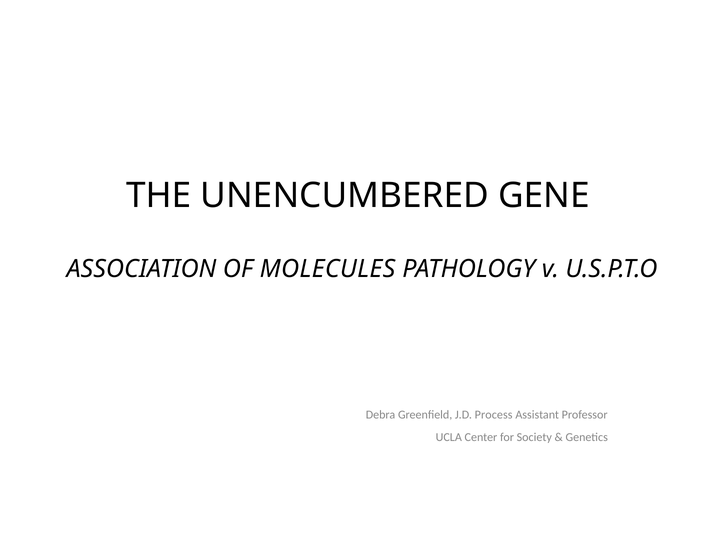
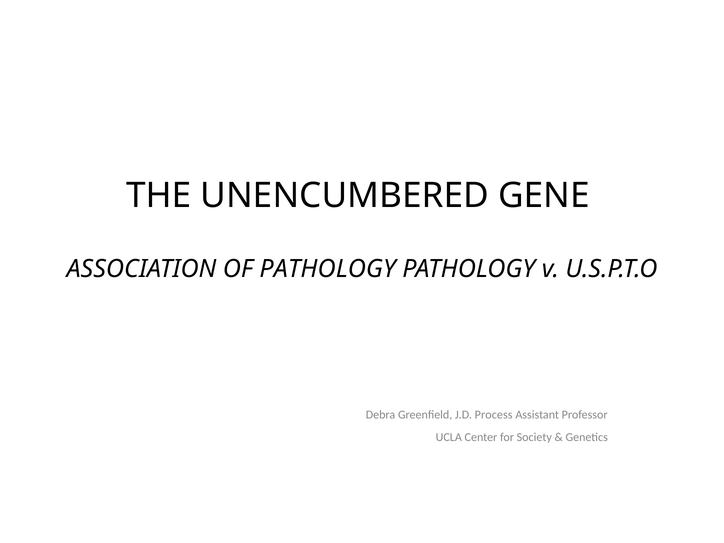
OF MOLECULES: MOLECULES -> PATHOLOGY
